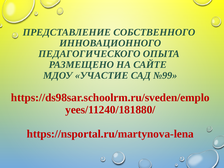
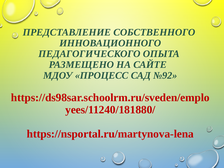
УЧАСТИЕ: УЧАСТИЕ -> ПРОЦЕСС
№99: №99 -> №92
